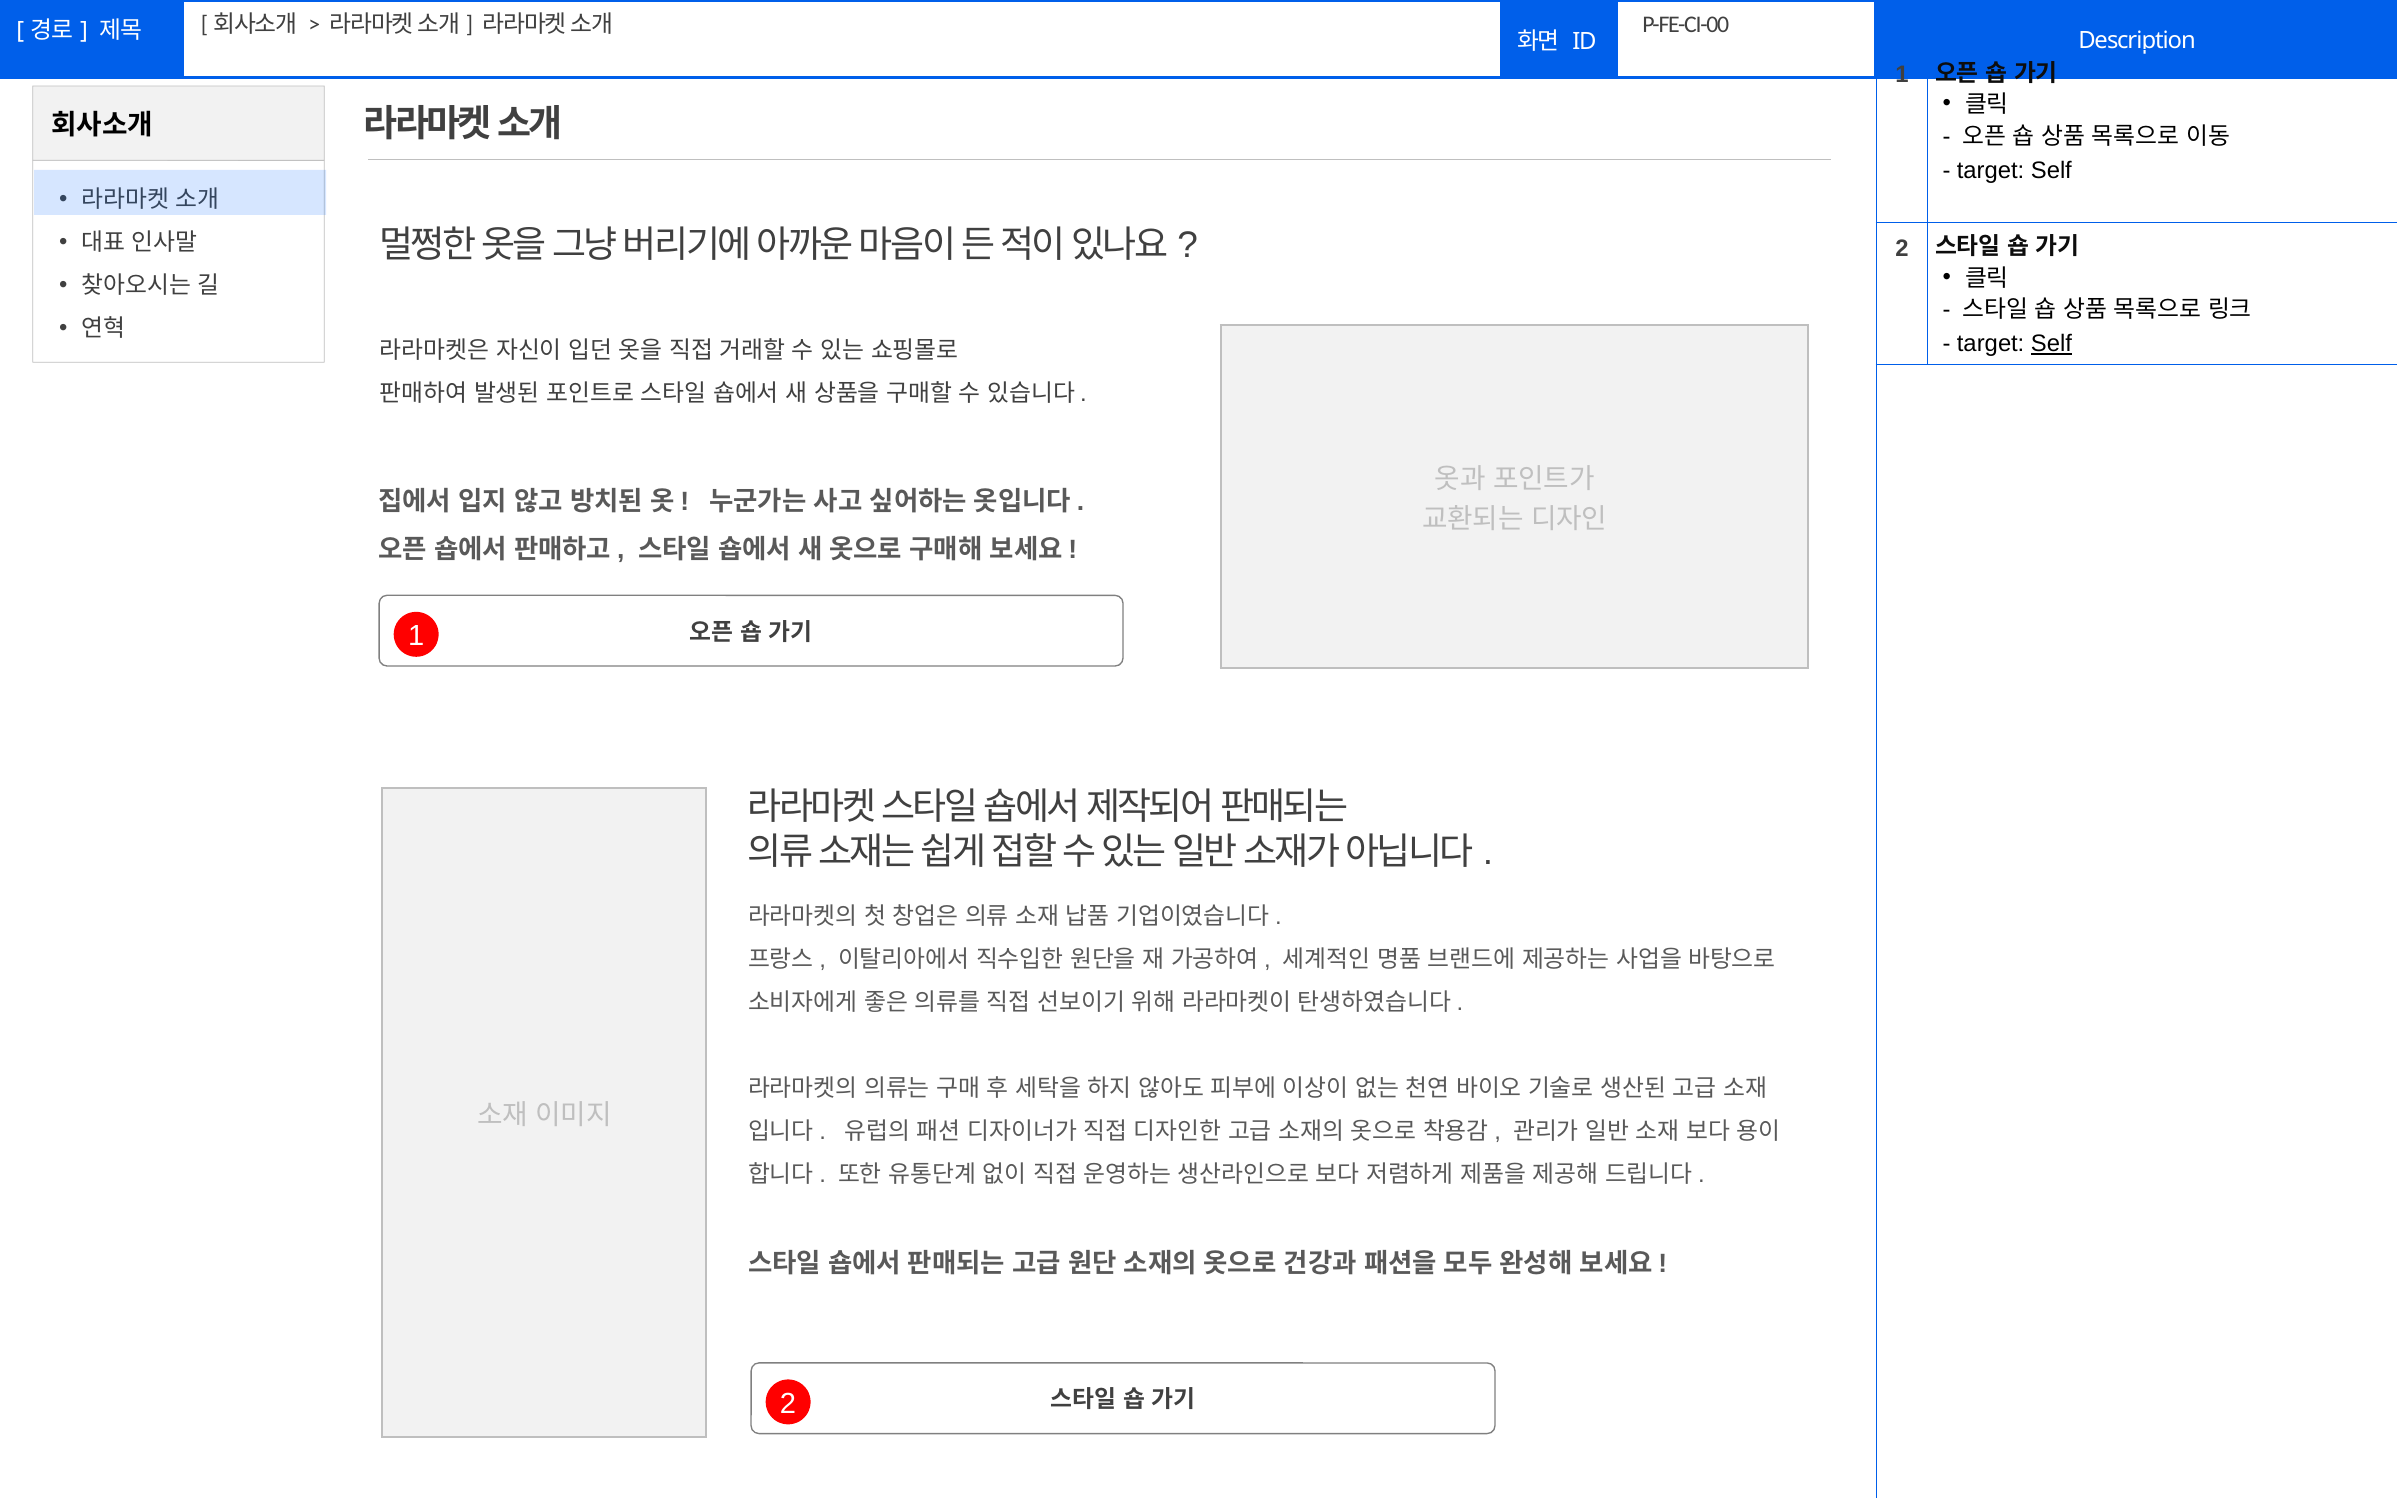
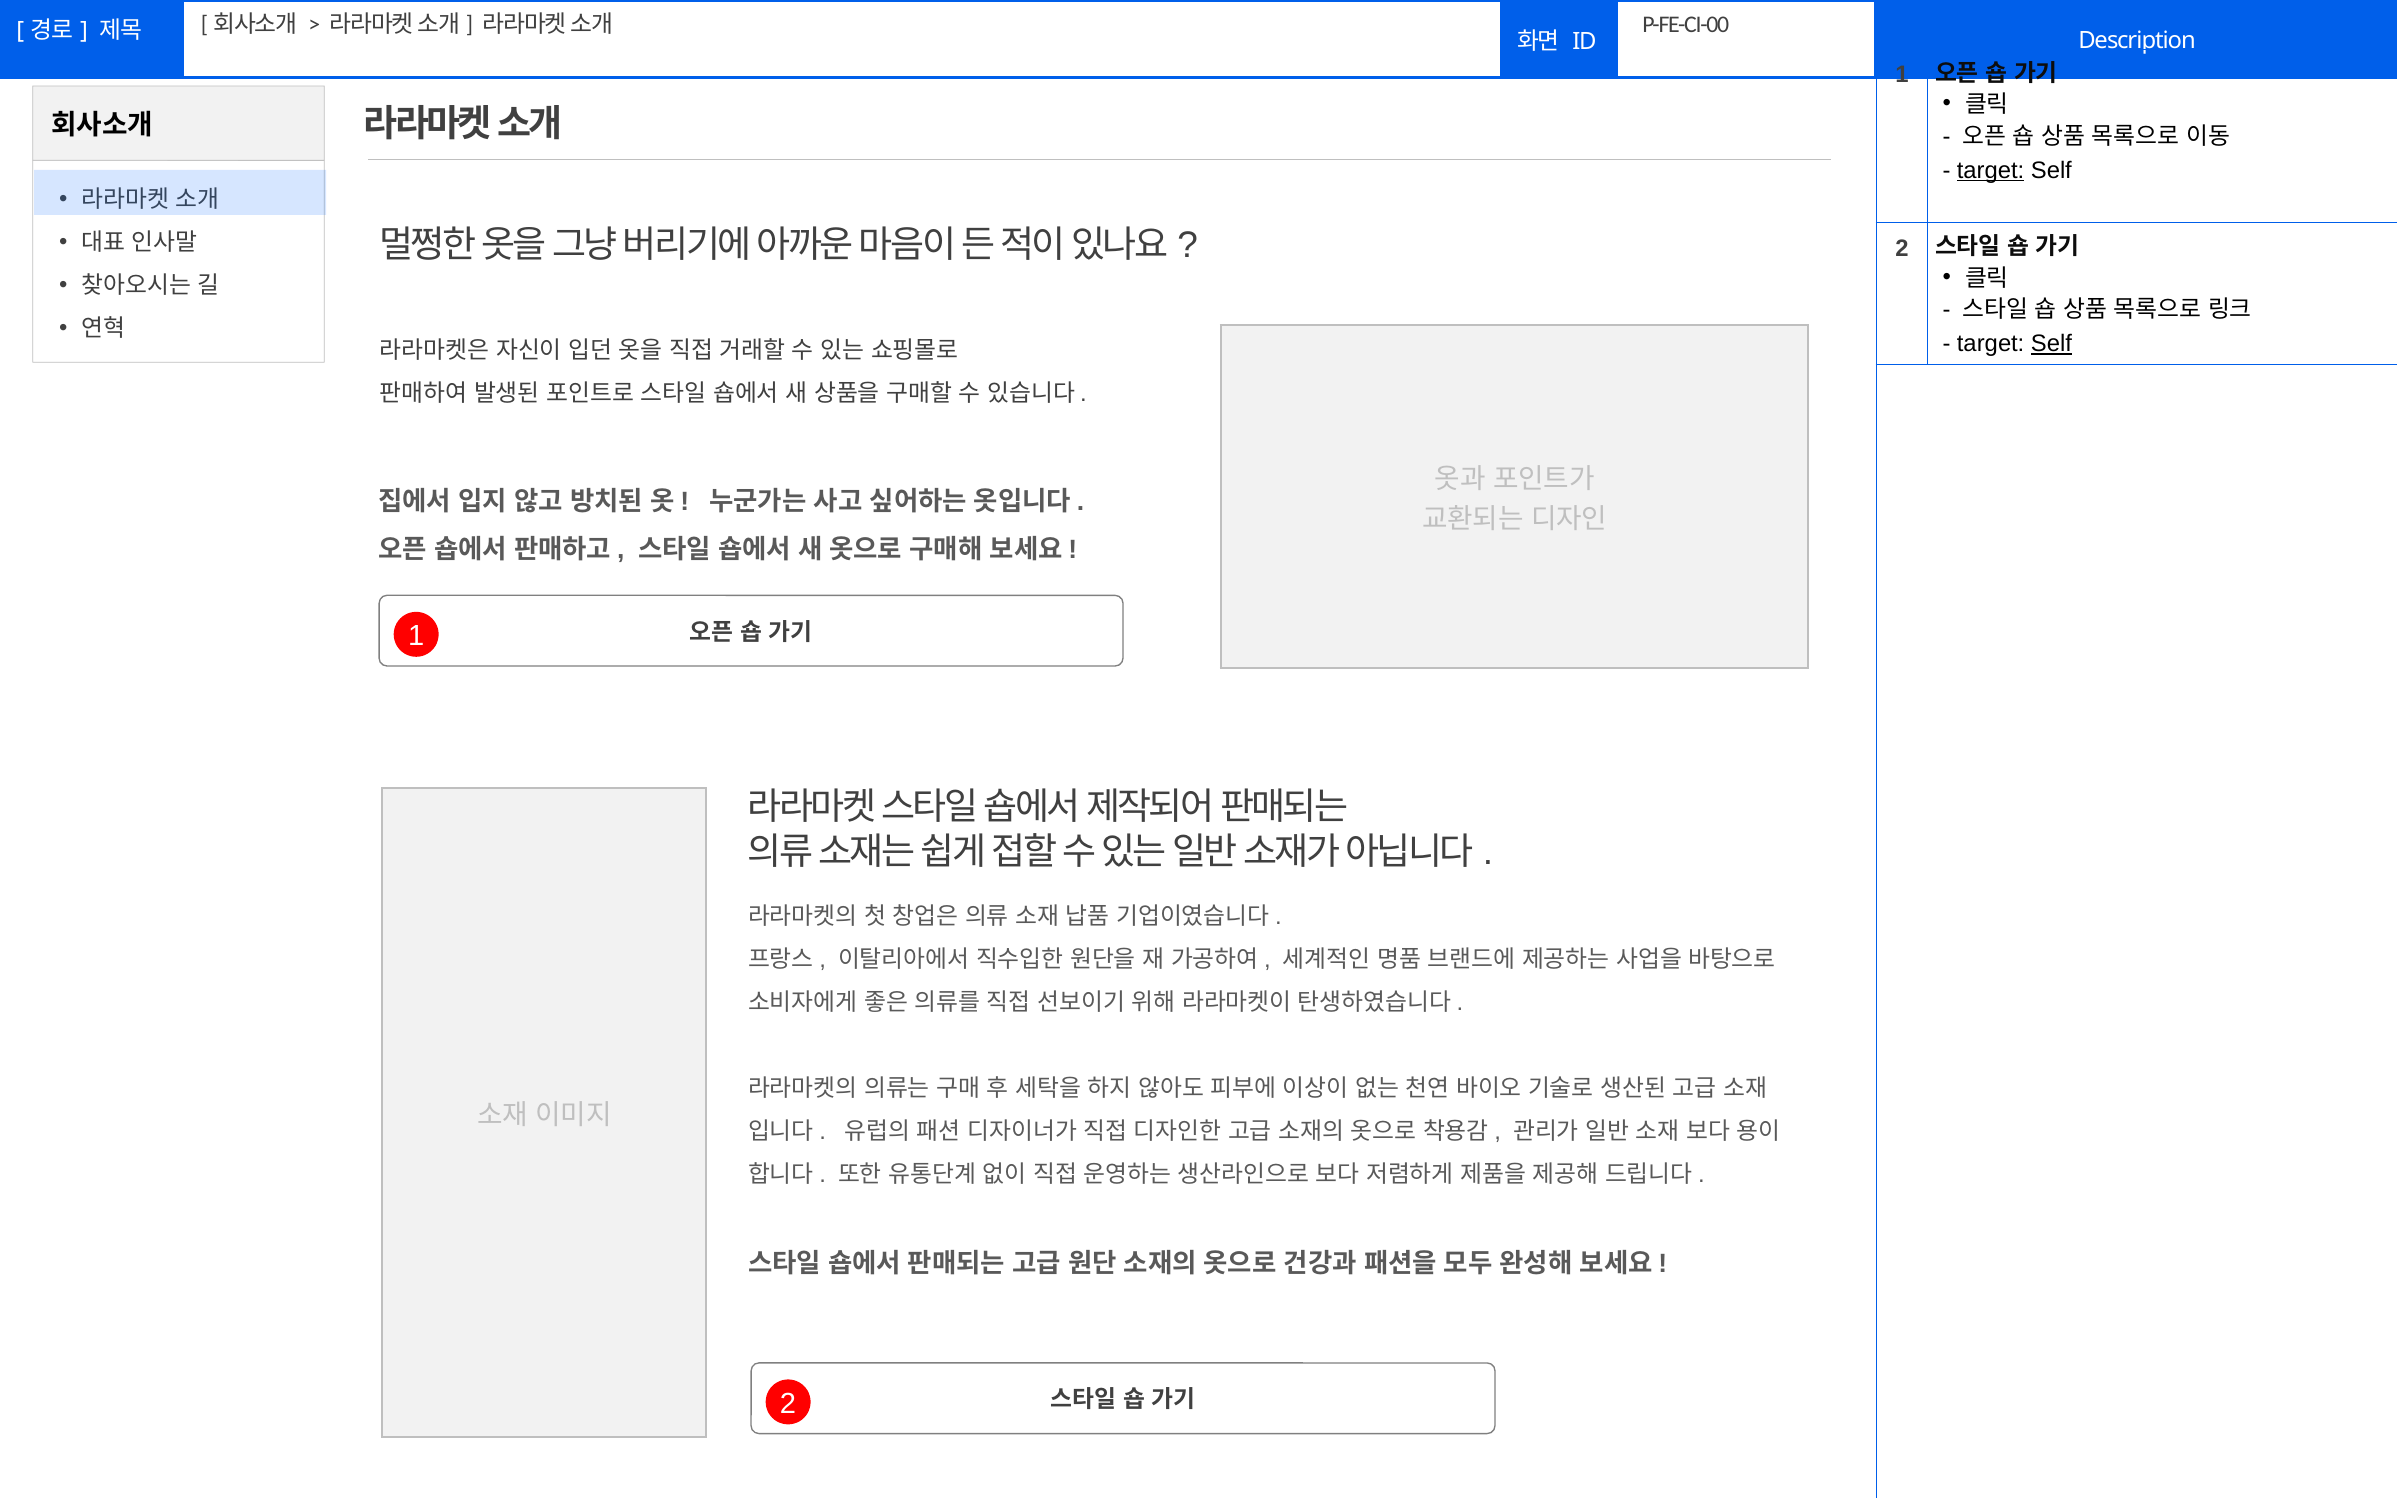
target at (1991, 170) underline: none -> present
